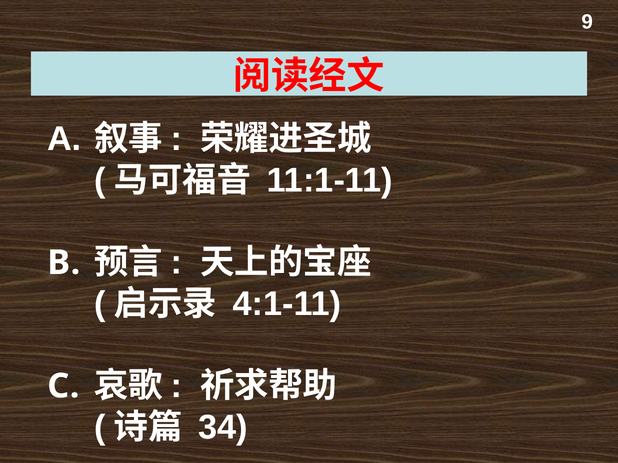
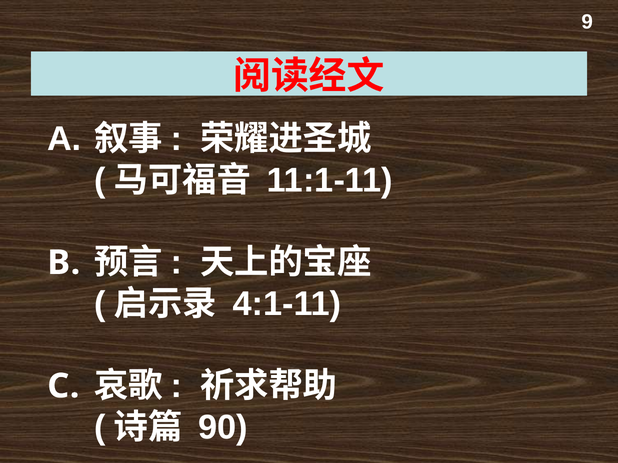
34: 34 -> 90
